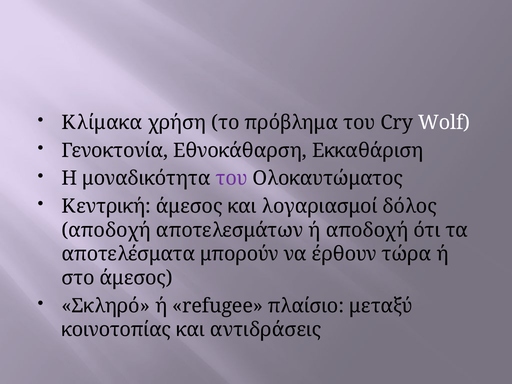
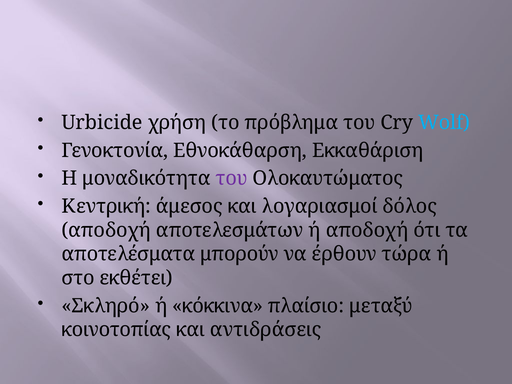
Κλίμακα: Κλίμακα -> Urbicide
Wolf colour: white -> light blue
στο άμεσος: άμεσος -> εκθέτει
refugee: refugee -> κόκκινα
